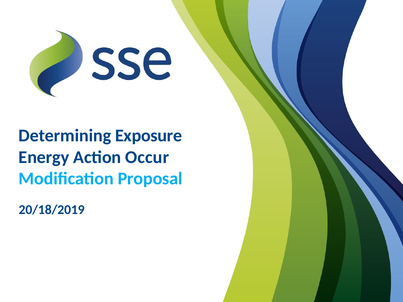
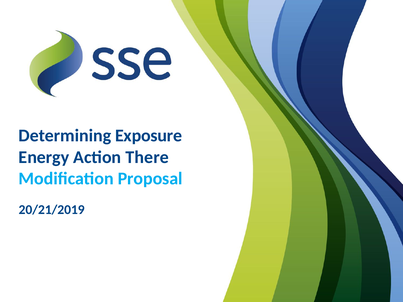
Occur: Occur -> There
20/18/2019: 20/18/2019 -> 20/21/2019
